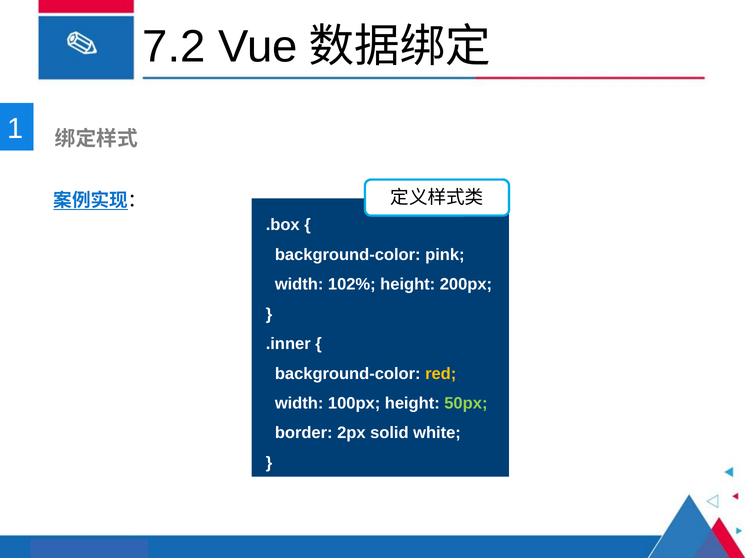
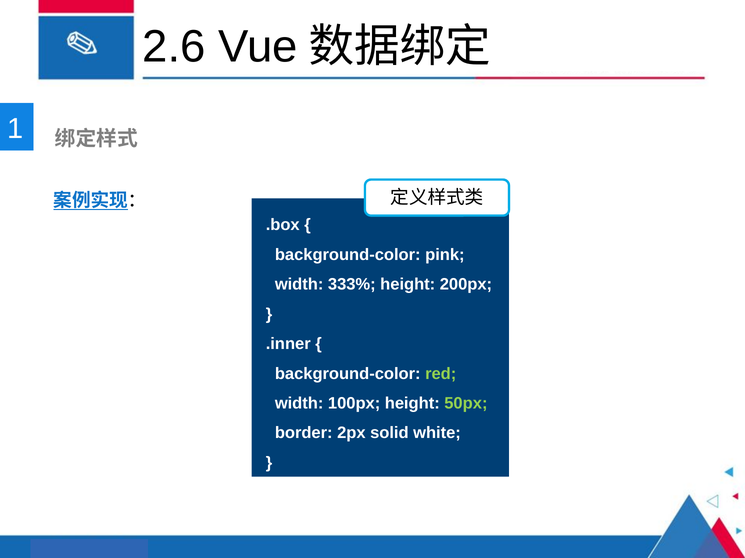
7.2: 7.2 -> 2.6
102%: 102% -> 333%
red colour: yellow -> light green
